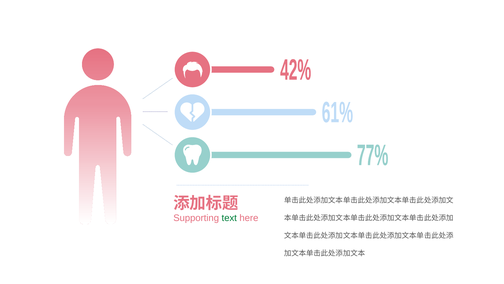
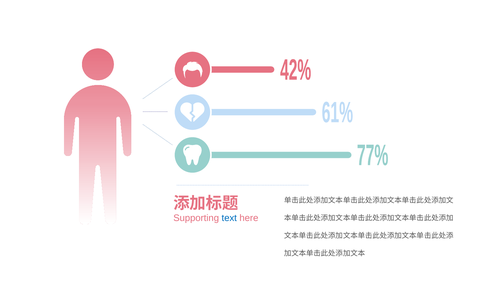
text colour: green -> blue
